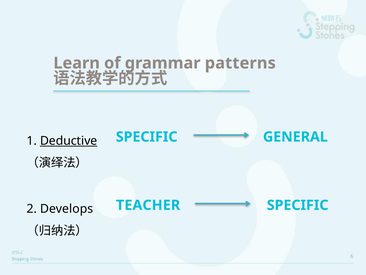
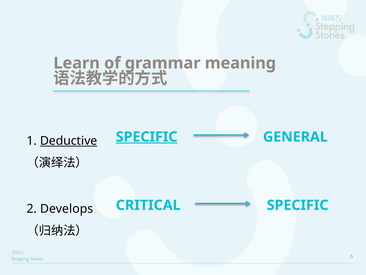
patterns: patterns -> meaning
SPECIFIC at (147, 137) underline: none -> present
TEACHER: TEACHER -> CRITICAL
